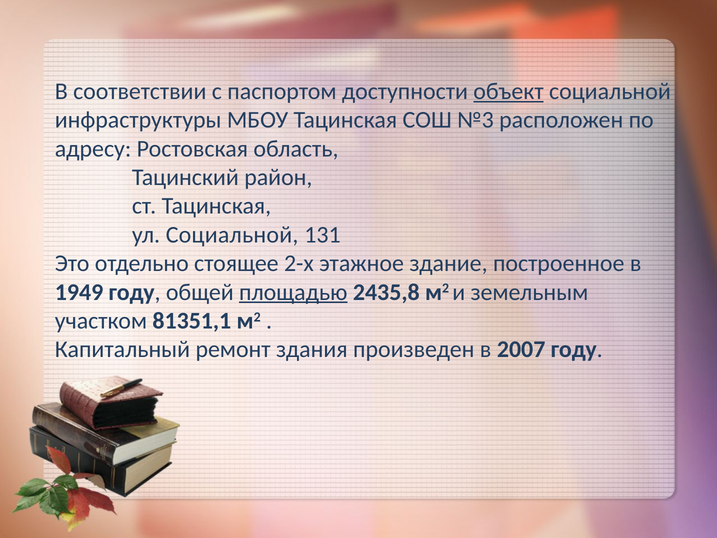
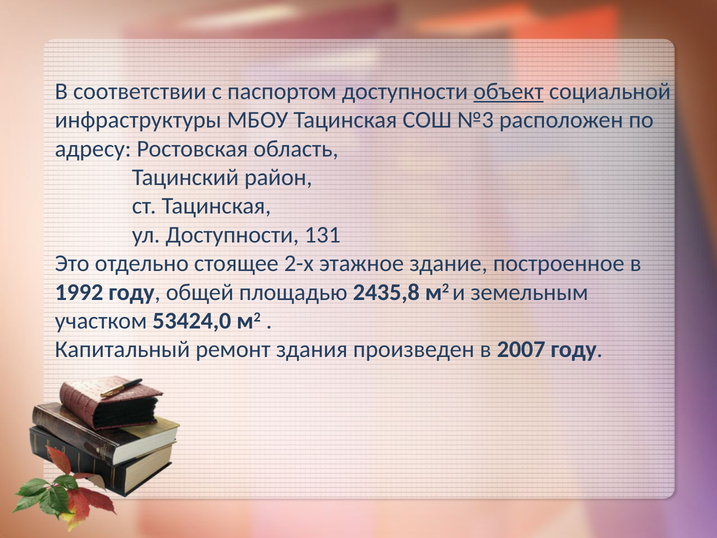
ул Социальной: Социальной -> Доступности
1949: 1949 -> 1992
площадью underline: present -> none
81351,1: 81351,1 -> 53424,0
